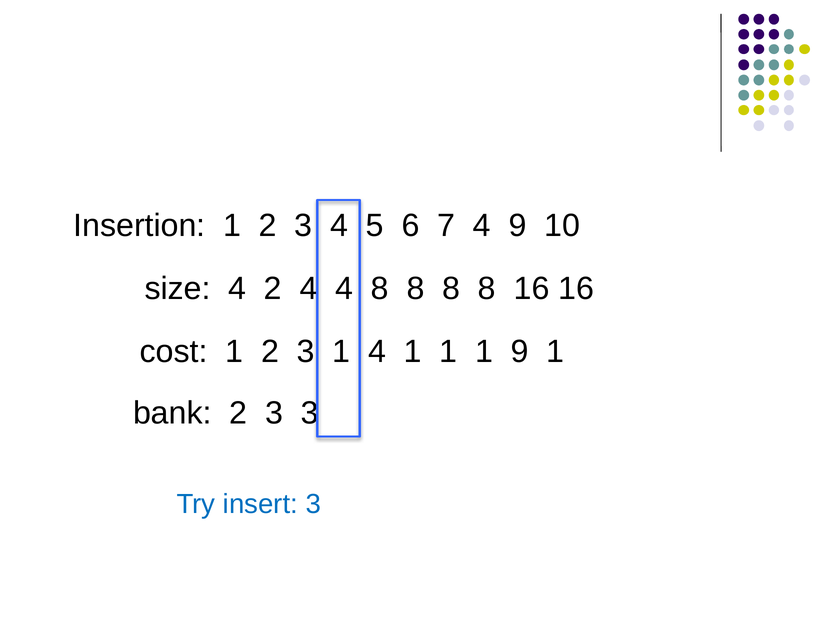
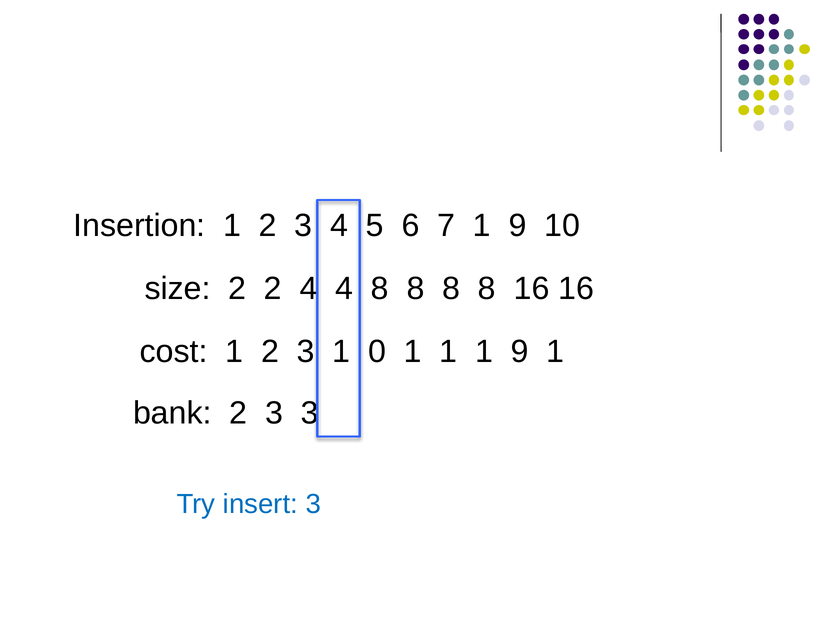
7 4: 4 -> 1
size 4: 4 -> 2
4 at (377, 352): 4 -> 0
